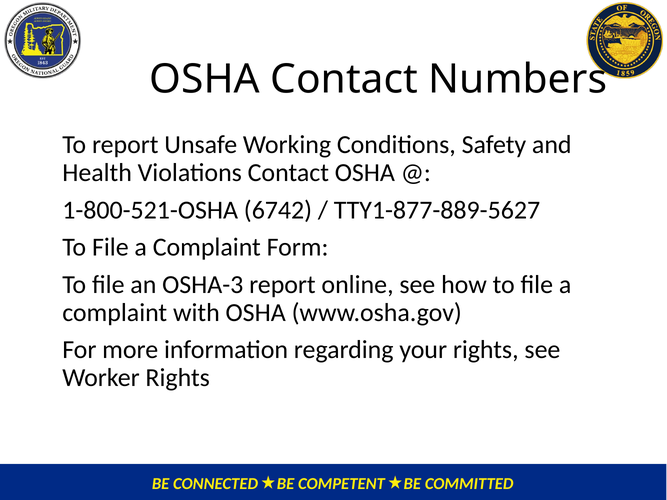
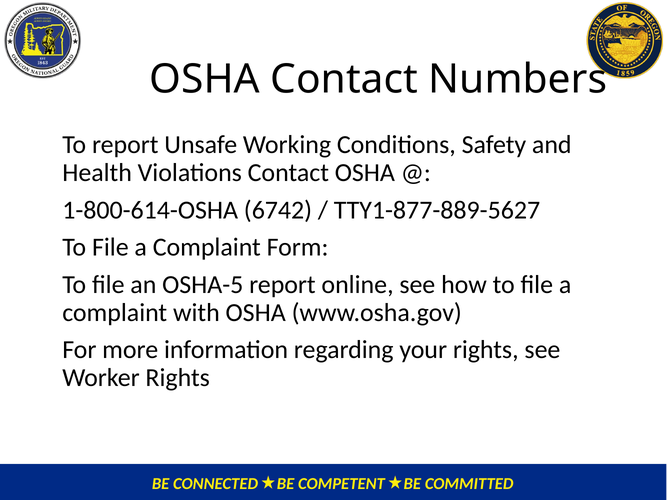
1-800-521-OSHA: 1-800-521-OSHA -> 1-800-614-OSHA
OSHA-3: OSHA-3 -> OSHA-5
